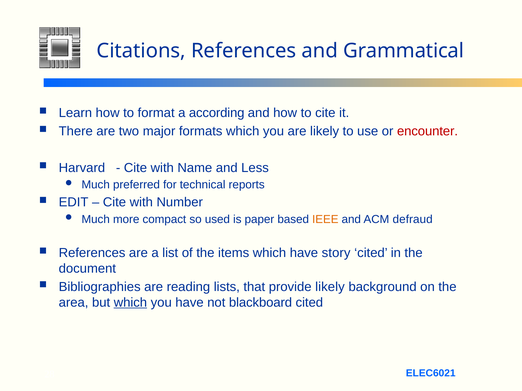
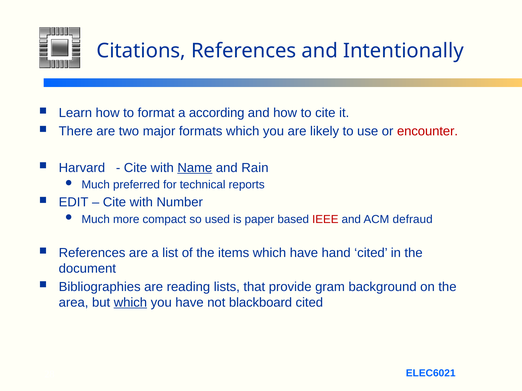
Grammatical: Grammatical -> Intentionally
Name underline: none -> present
Less: Less -> Rain
IEEE colour: orange -> red
story: story -> hand
provide likely: likely -> gram
